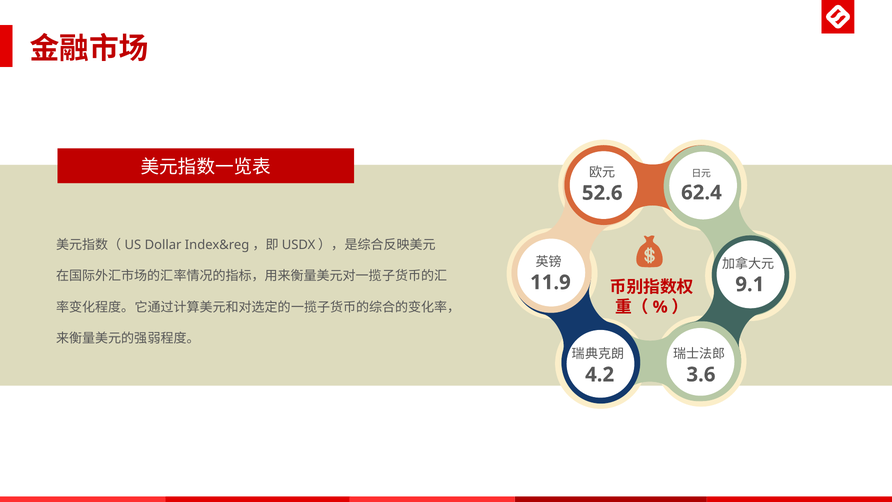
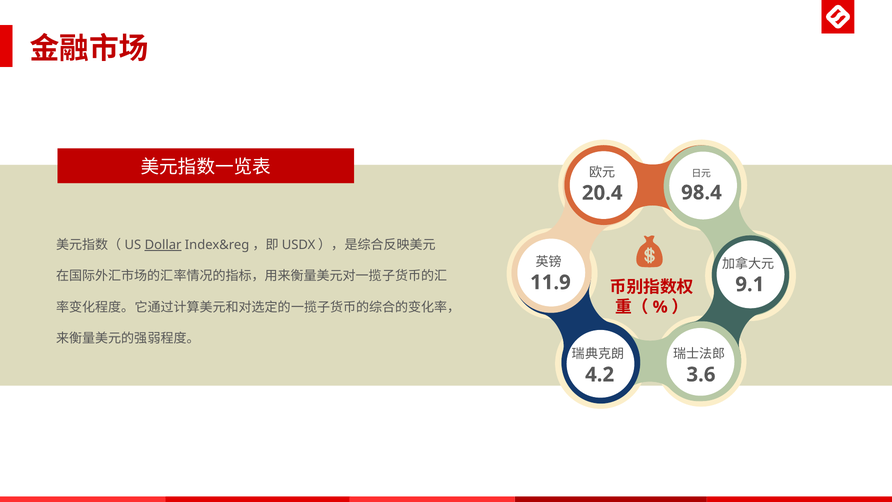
62.4: 62.4 -> 98.4
52.6: 52.6 -> 20.4
Dollar underline: none -> present
